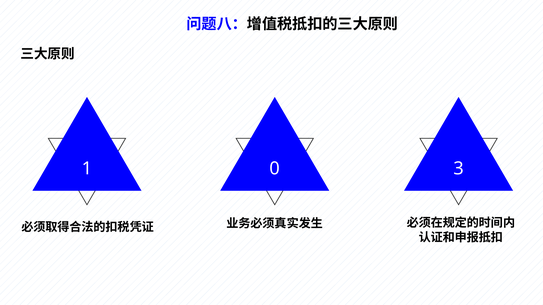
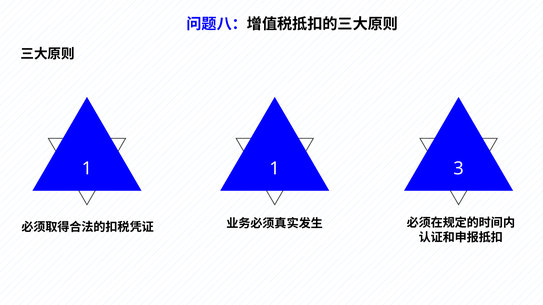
1 0: 0 -> 1
